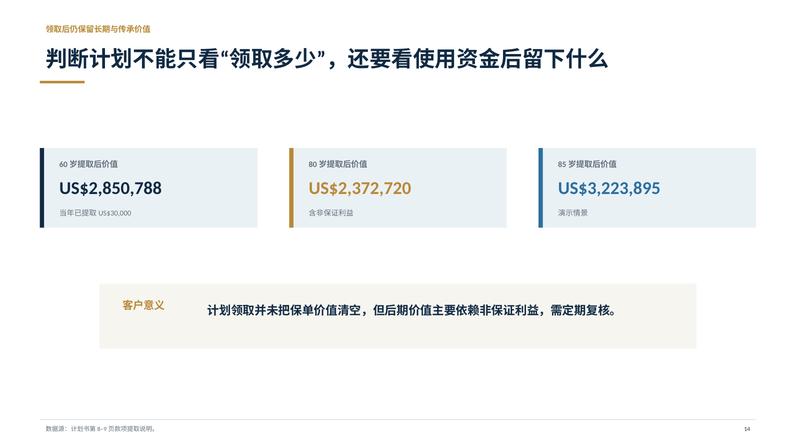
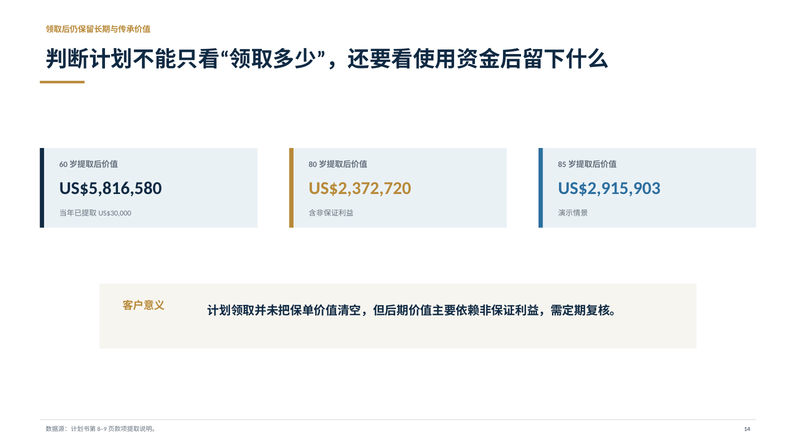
US$2,850,788: US$2,850,788 -> US$5,816,580
US$3,223,895: US$3,223,895 -> US$2,915,903
